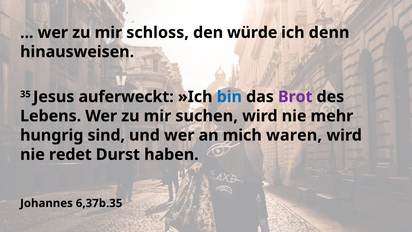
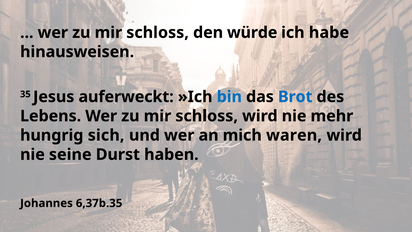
denn: denn -> habe
Brot colour: purple -> blue
suchen at (207, 116): suchen -> schloss
sind: sind -> sich
redet: redet -> seine
